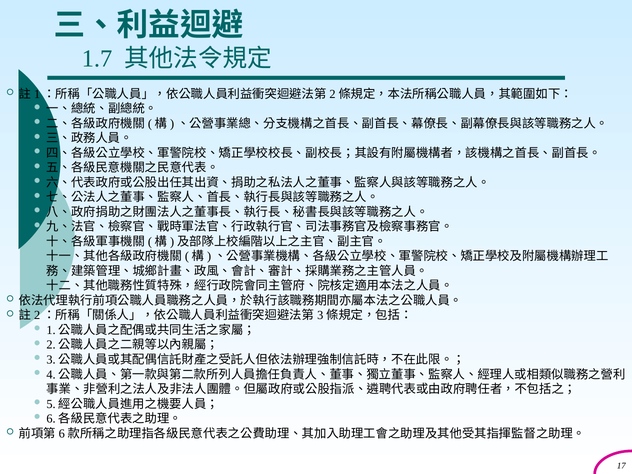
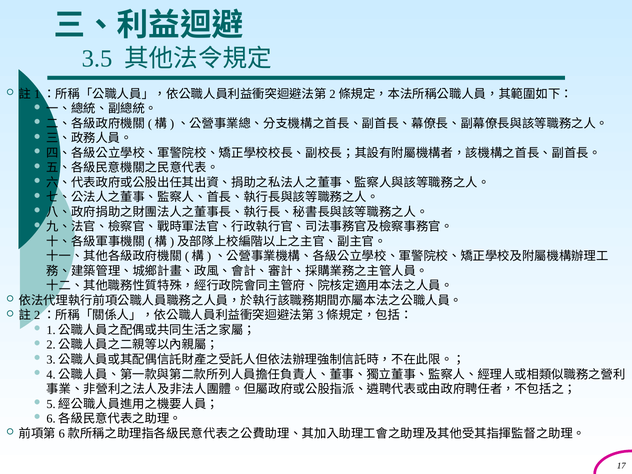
1.7: 1.7 -> 3.5
